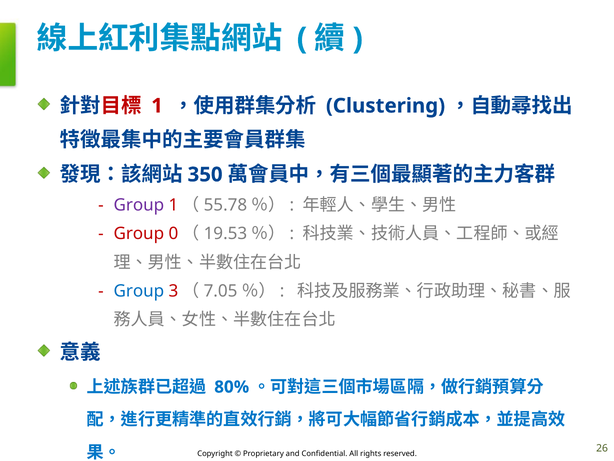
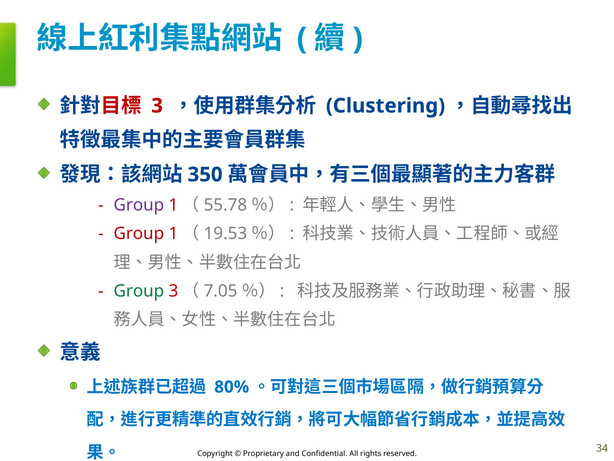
1 at (157, 106): 1 -> 3
0 at (173, 234): 0 -> 1
Group at (139, 291) colour: blue -> green
26: 26 -> 34
